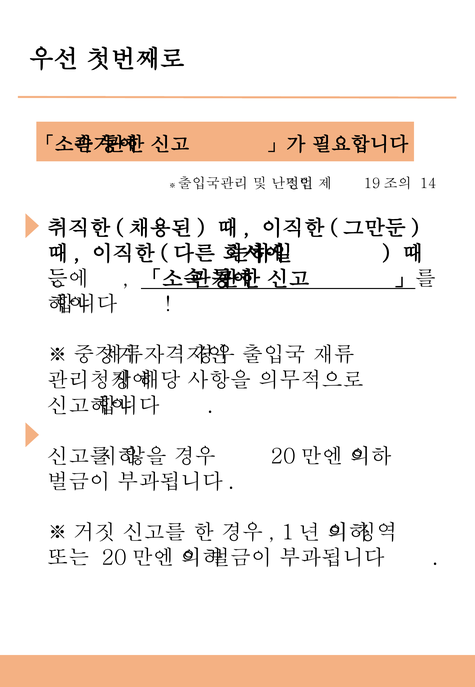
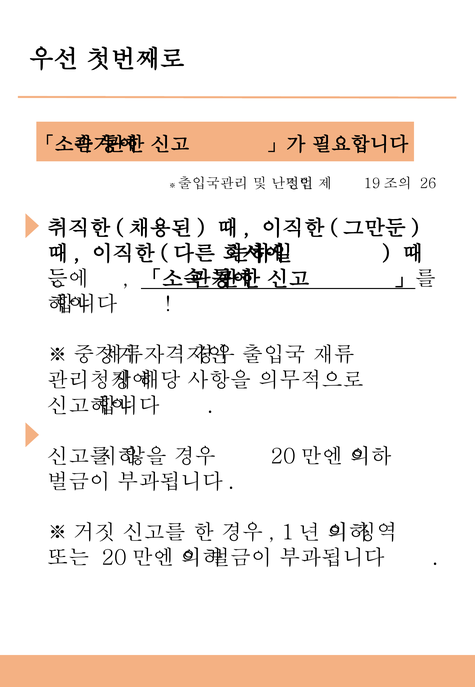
14: 14 -> 26
